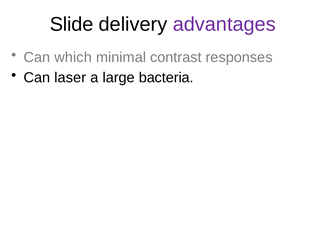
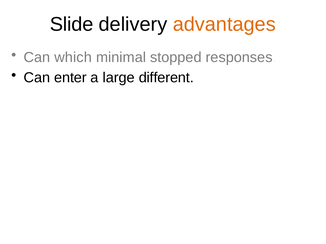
advantages colour: purple -> orange
contrast: contrast -> stopped
laser: laser -> enter
bacteria: bacteria -> different
